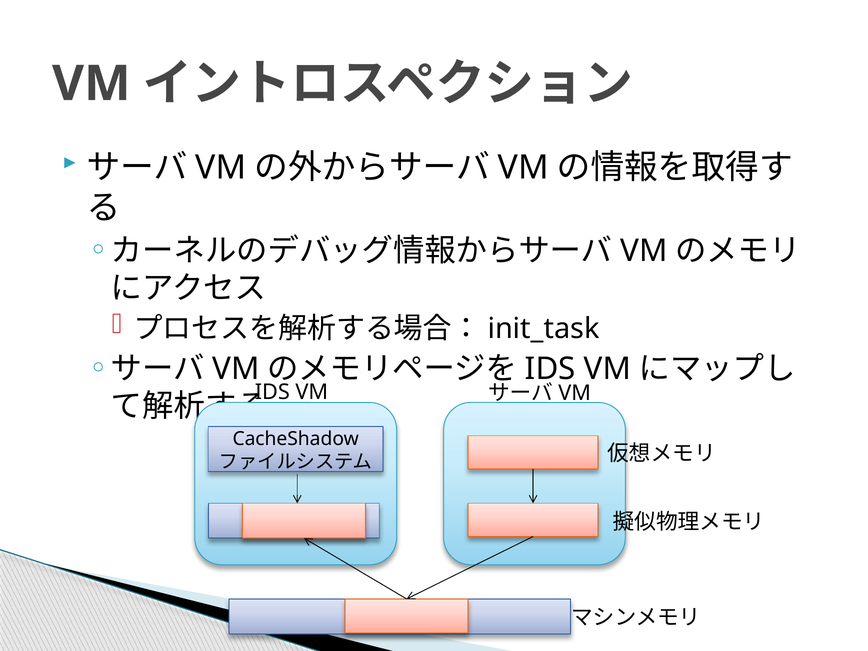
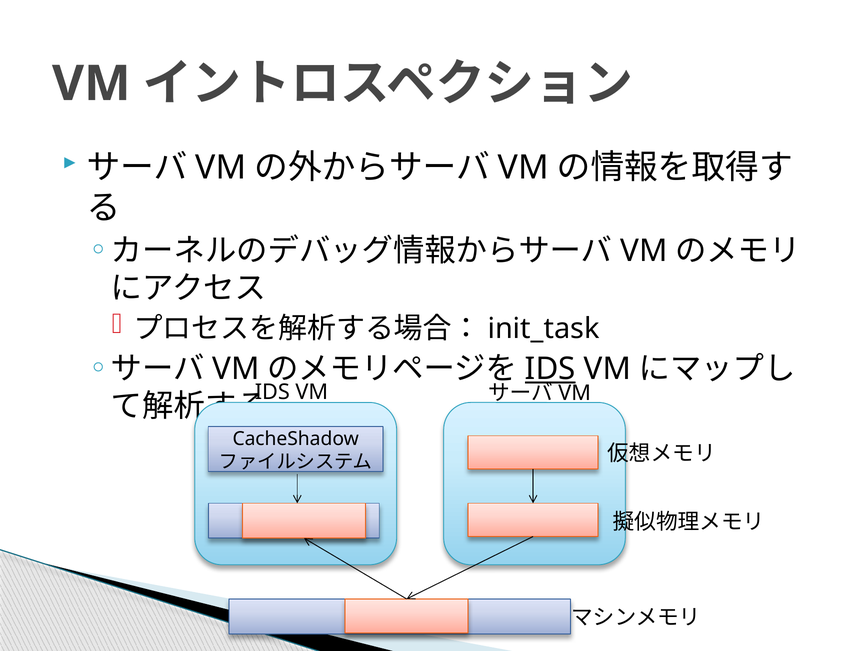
IDS at (550, 369) underline: none -> present
